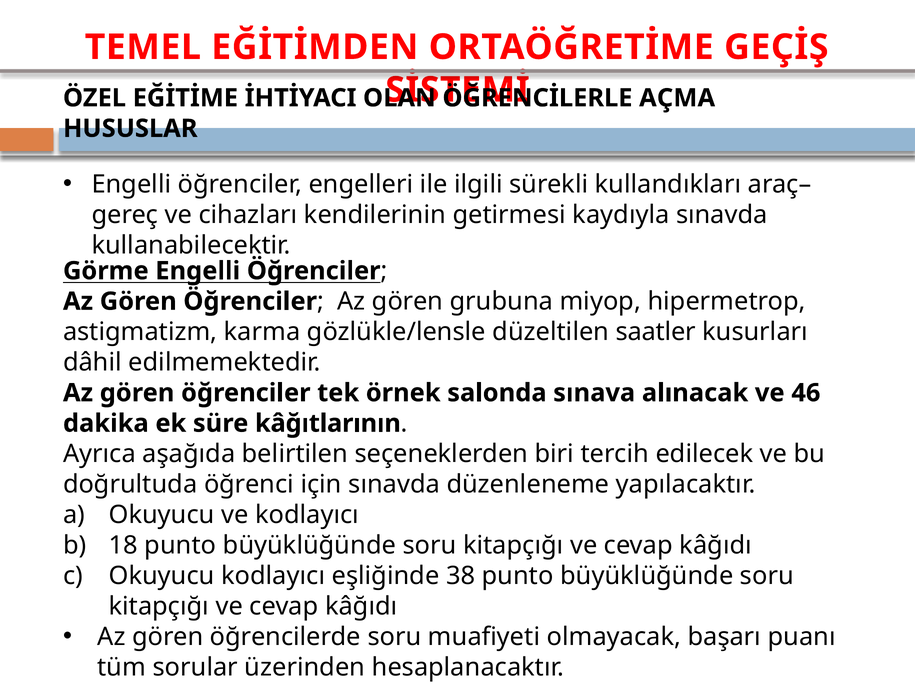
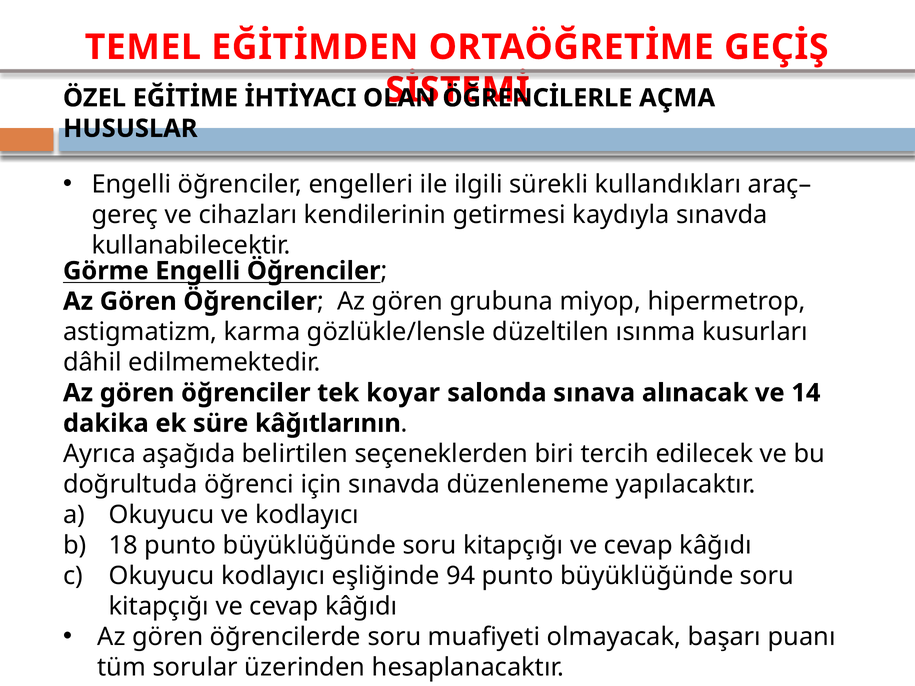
saatler: saatler -> ısınma
örnek: örnek -> koyar
46: 46 -> 14
38: 38 -> 94
